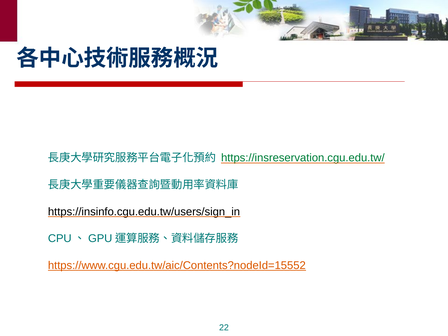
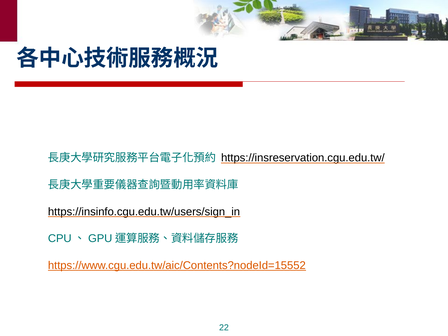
https://insreservation.cgu.edu.tw/ colour: green -> black
